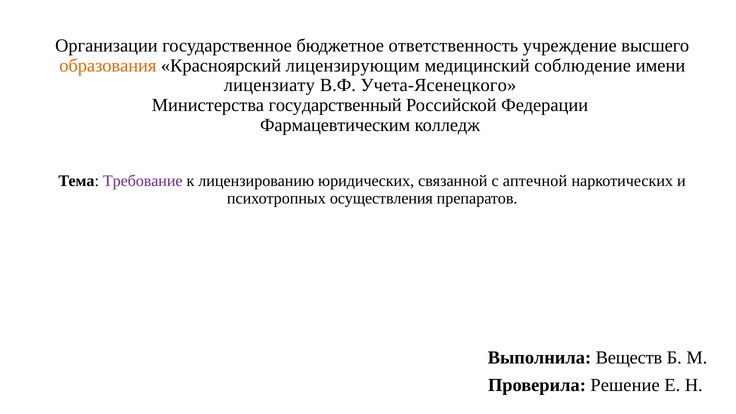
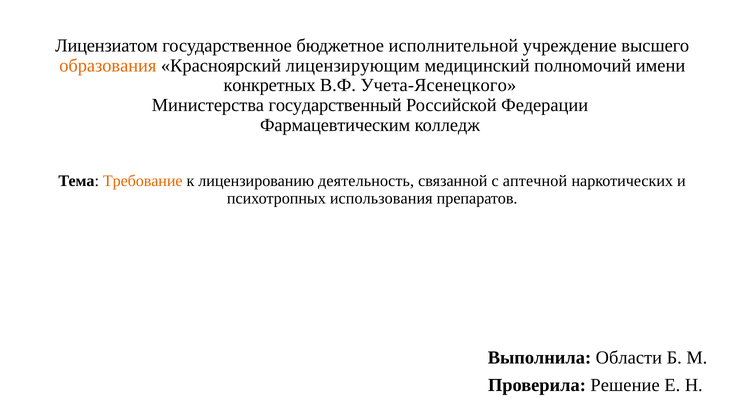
Организации: Организации -> Лицензиатом
ответственность: ответственность -> исполнительной
соблюдение: соблюдение -> полномочий
лицензиату: лицензиату -> конкретных
Требование colour: purple -> orange
юридических: юридических -> деятельность
осуществления: осуществления -> использования
Веществ: Веществ -> Области
